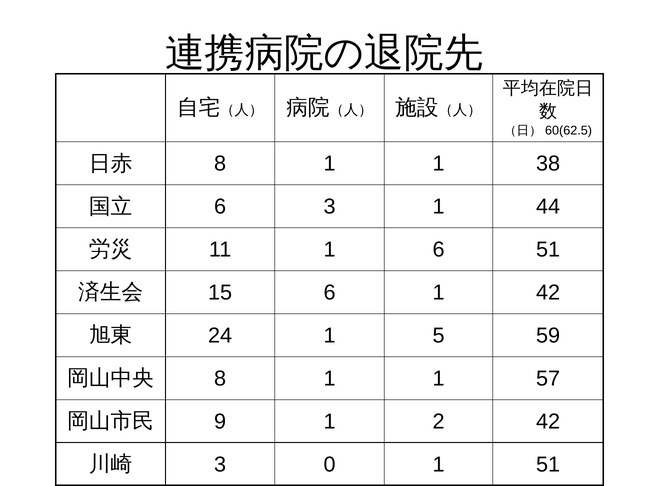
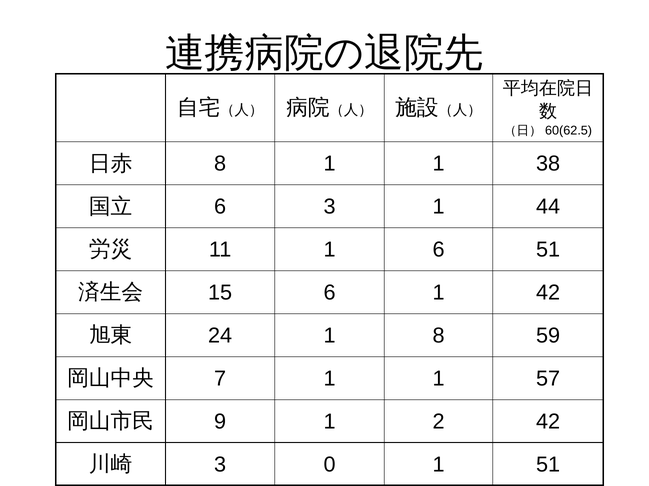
1 5: 5 -> 8
8 at (220, 379): 8 -> 7
